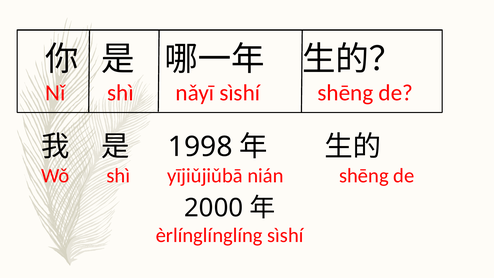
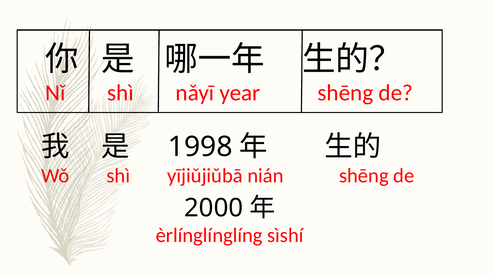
nǎyī sìshí: sìshí -> year
